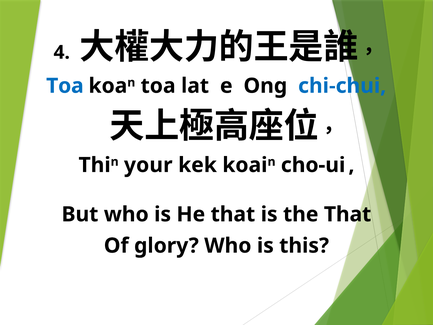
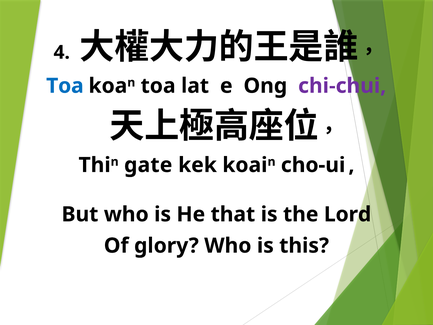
chi-chui colour: blue -> purple
your: your -> gate
the That: That -> Lord
